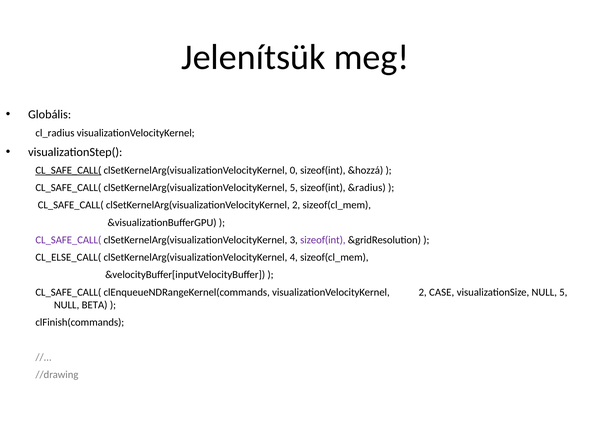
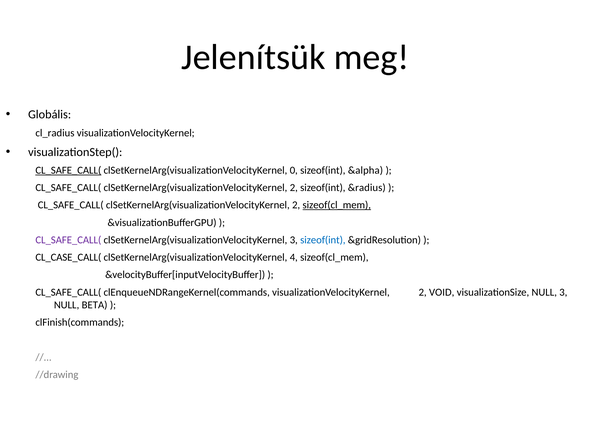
&hozzá: &hozzá -> &alpha
5 at (294, 188): 5 -> 2
sizeof(cl_mem at (337, 205) underline: none -> present
sizeof(int at (323, 240) colour: purple -> blue
CL_ELSE_CALL(: CL_ELSE_CALL( -> CL_CASE_CALL(
CASE: CASE -> VOID
NULL 5: 5 -> 3
